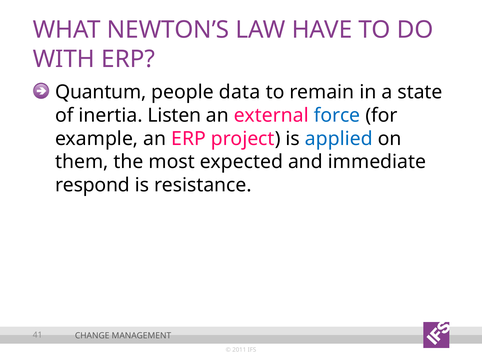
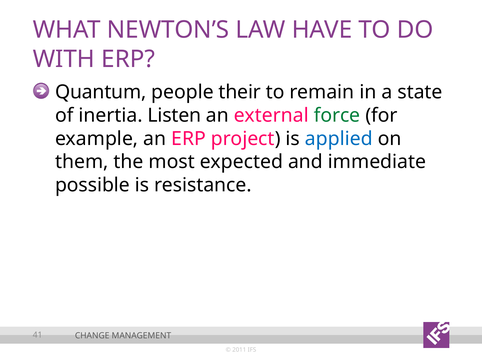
data: data -> their
force colour: blue -> green
respond: respond -> possible
